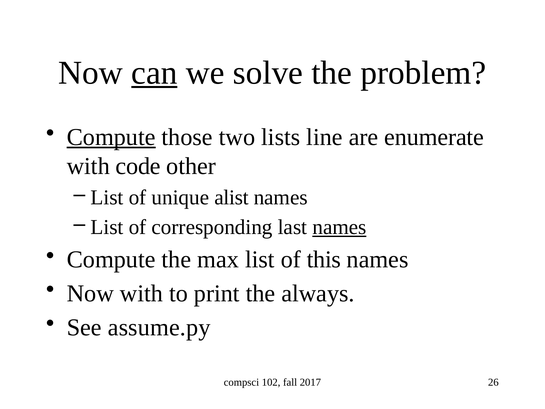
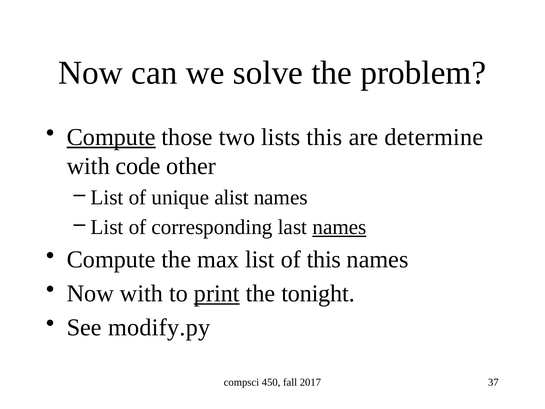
can underline: present -> none
lists line: line -> this
enumerate: enumerate -> determine
print underline: none -> present
always: always -> tonight
assume.py: assume.py -> modify.py
102: 102 -> 450
26: 26 -> 37
